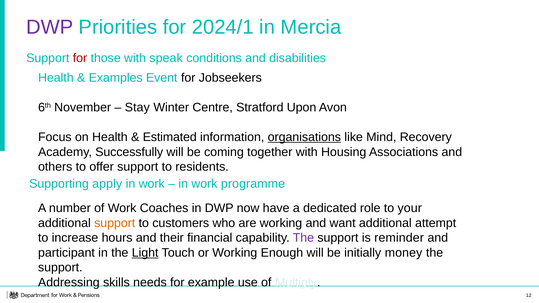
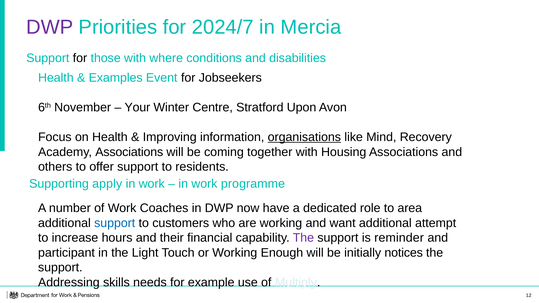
2024/1: 2024/1 -> 2024/7
for at (80, 58) colour: red -> black
speak: speak -> where
Stay: Stay -> Your
Estimated: Estimated -> Improving
Academy Successfully: Successfully -> Associations
your: your -> area
support at (115, 223) colour: orange -> blue
Light underline: present -> none
money: money -> notices
